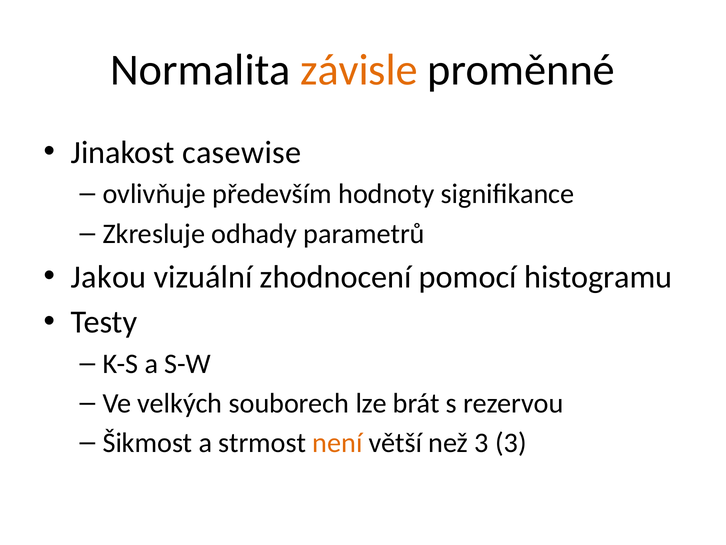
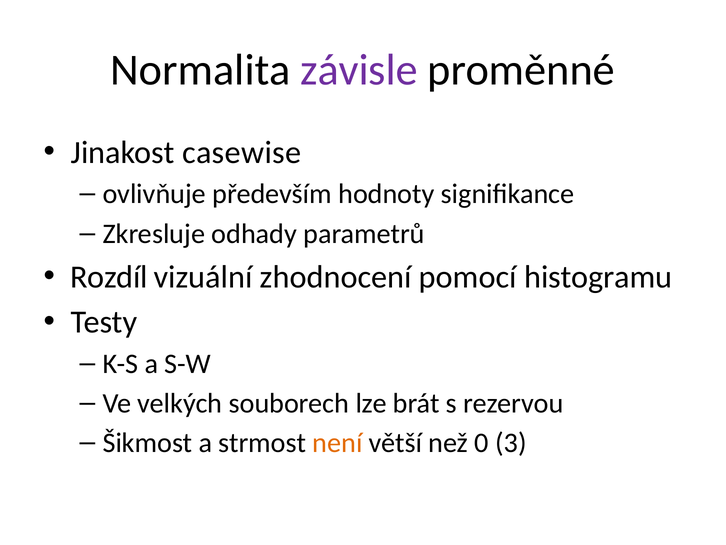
závisle colour: orange -> purple
Jakou: Jakou -> Rozdíl
než 3: 3 -> 0
